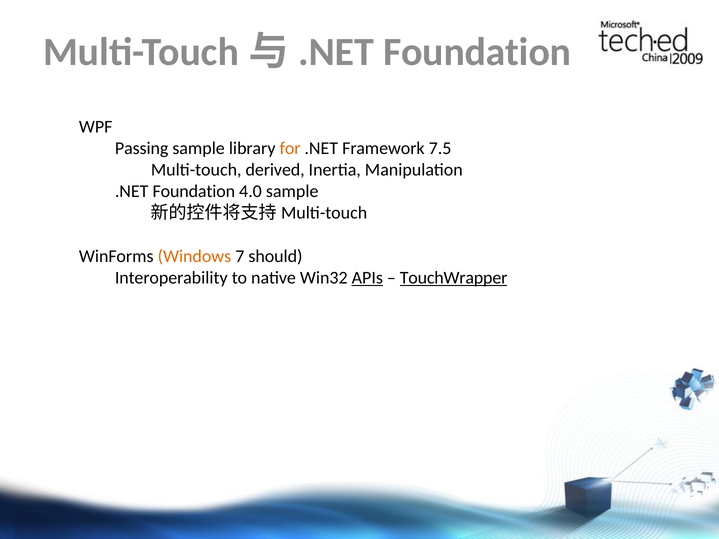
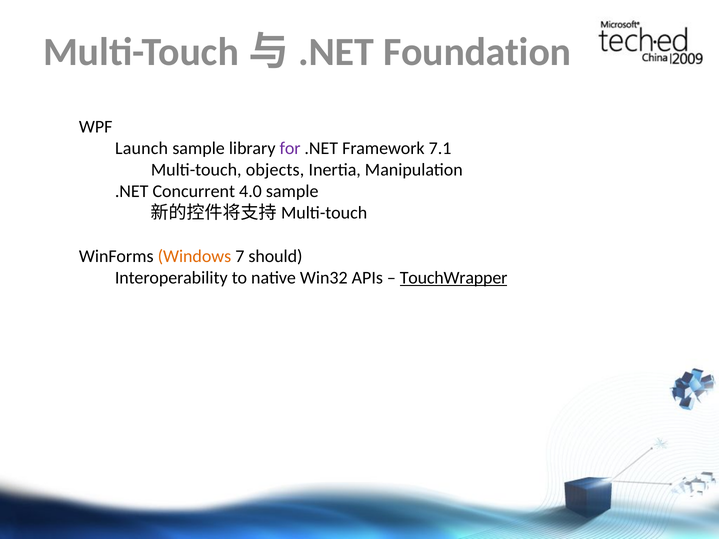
Passing: Passing -> Launch
for colour: orange -> purple
7.5: 7.5 -> 7.1
derived: derived -> objects
.NET Foundation: Foundation -> Concurrent
APIs underline: present -> none
